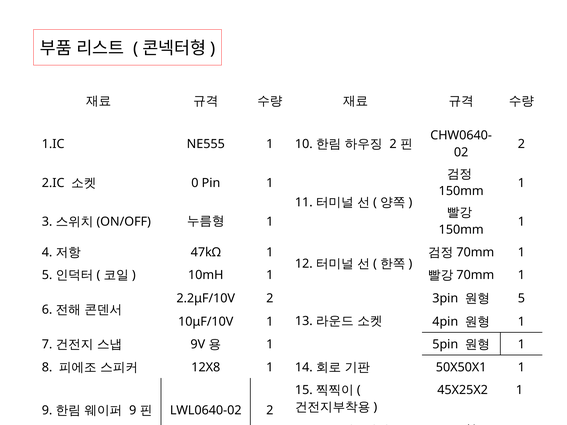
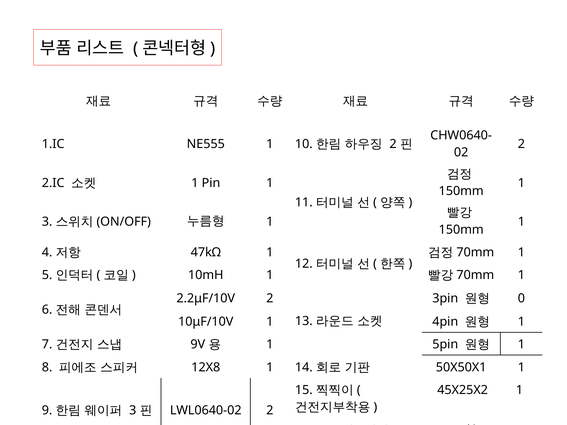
0 at (195, 183): 0 -> 1
5 at (521, 299): 5 -> 0
9 at (133, 411): 9 -> 3
